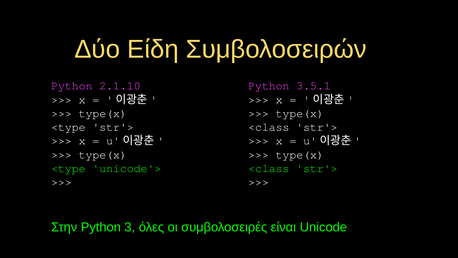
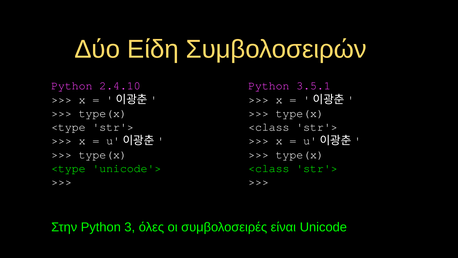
2.1.10: 2.1.10 -> 2.4.10
